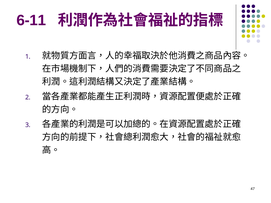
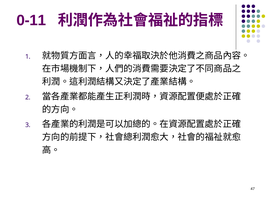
6-11: 6-11 -> 0-11
